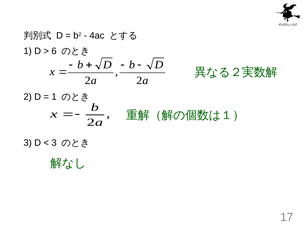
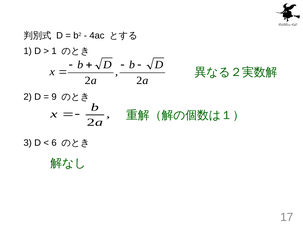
6 at (54, 51): 6 -> 1
1 at (54, 97): 1 -> 9
3 at (54, 143): 3 -> 6
